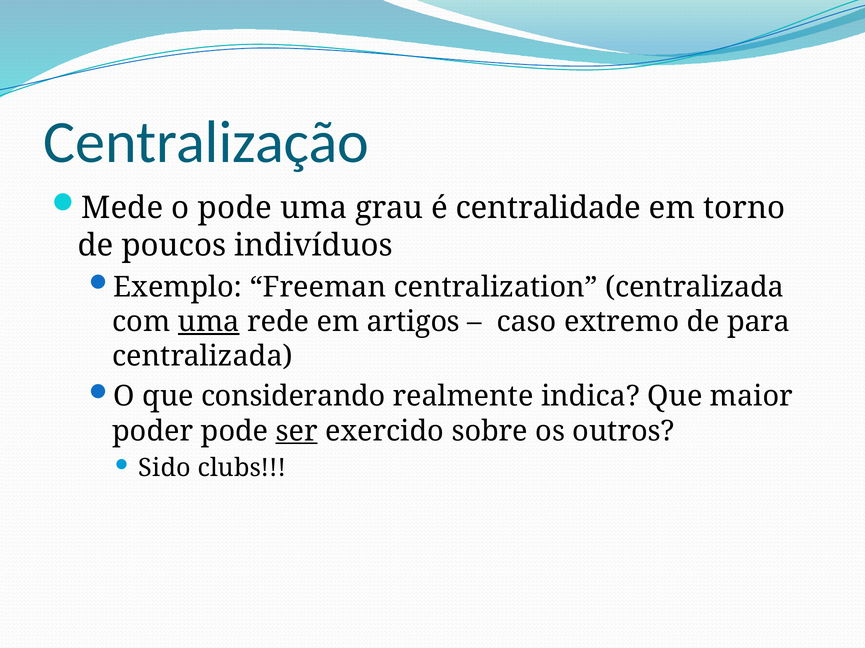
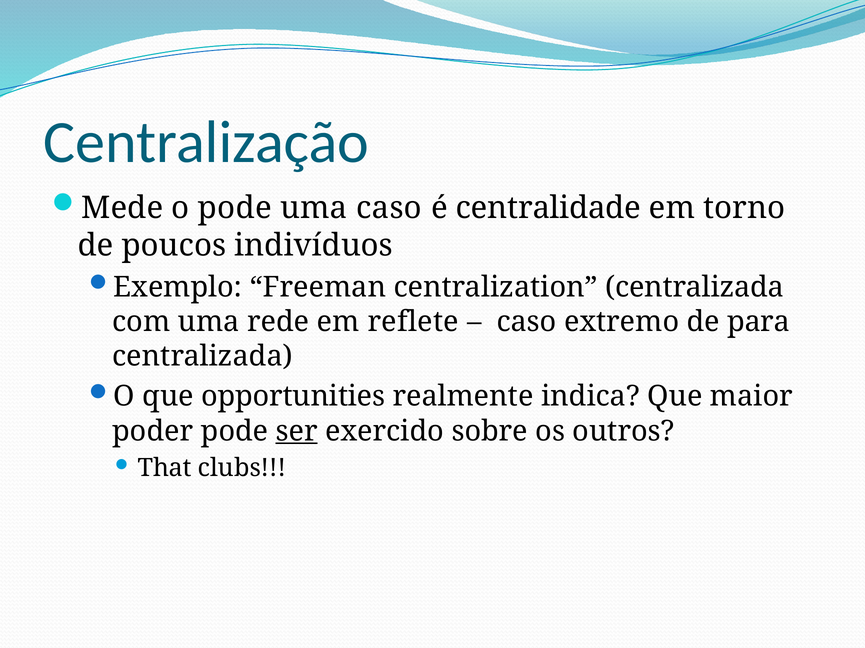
uma grau: grau -> caso
uma at (209, 322) underline: present -> none
artigos: artigos -> reflete
considerando: considerando -> opportunities
Sido: Sido -> That
